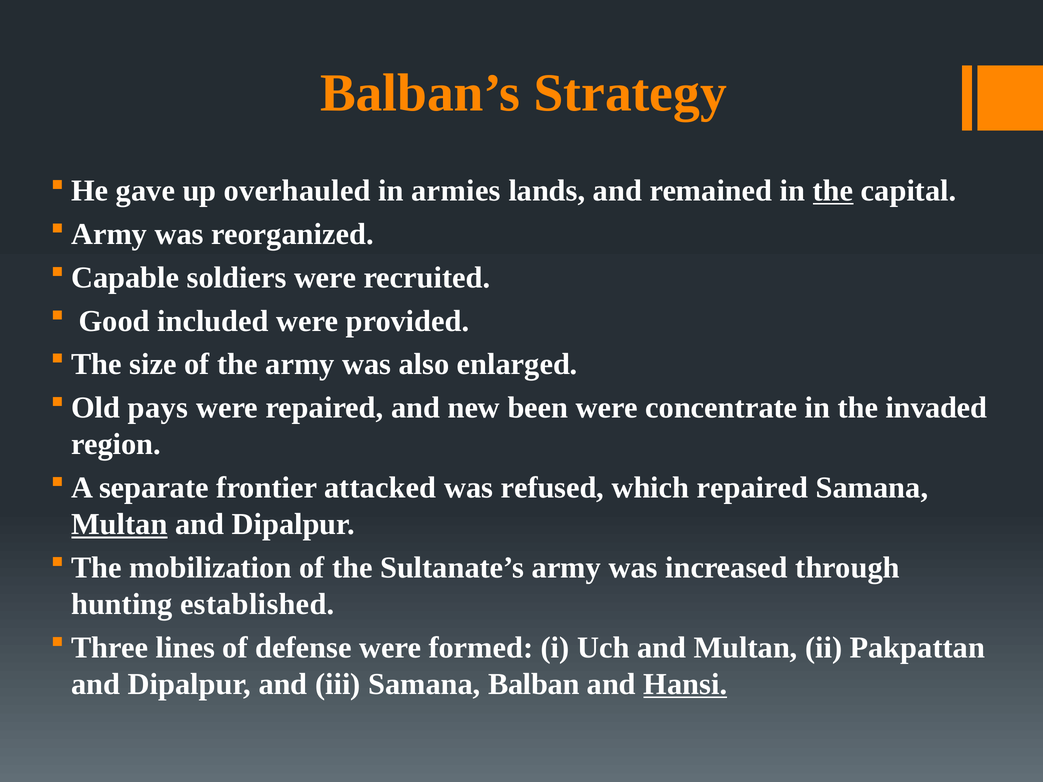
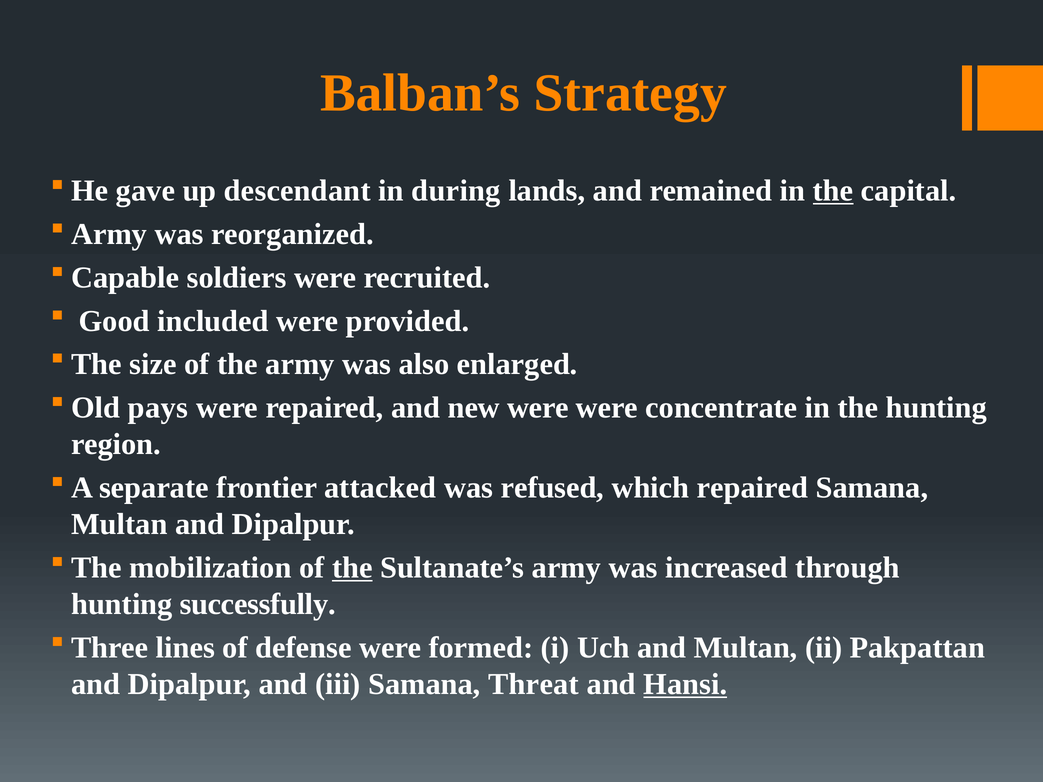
overhauled: overhauled -> descendant
armies: armies -> during
new been: been -> were
the invaded: invaded -> hunting
Multan at (119, 524) underline: present -> none
the at (352, 568) underline: none -> present
established: established -> successfully
Balban: Balban -> Threat
